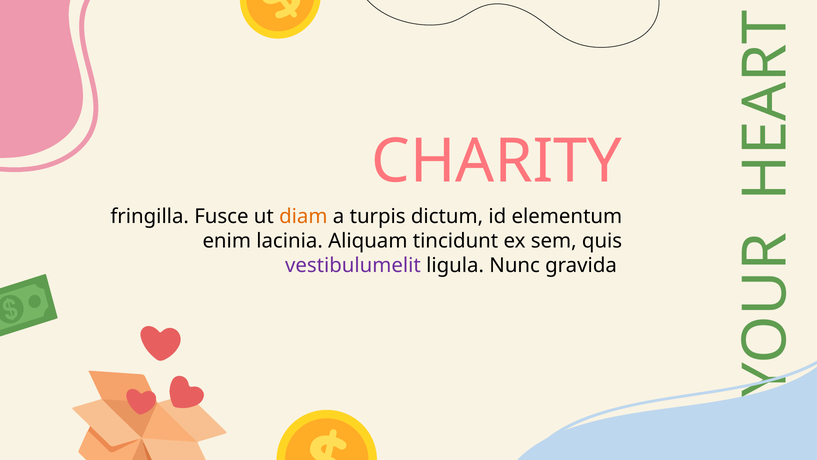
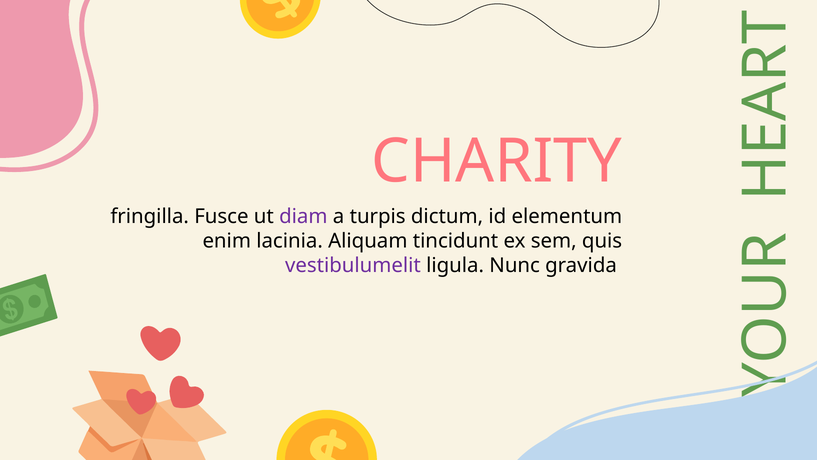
diam colour: orange -> purple
